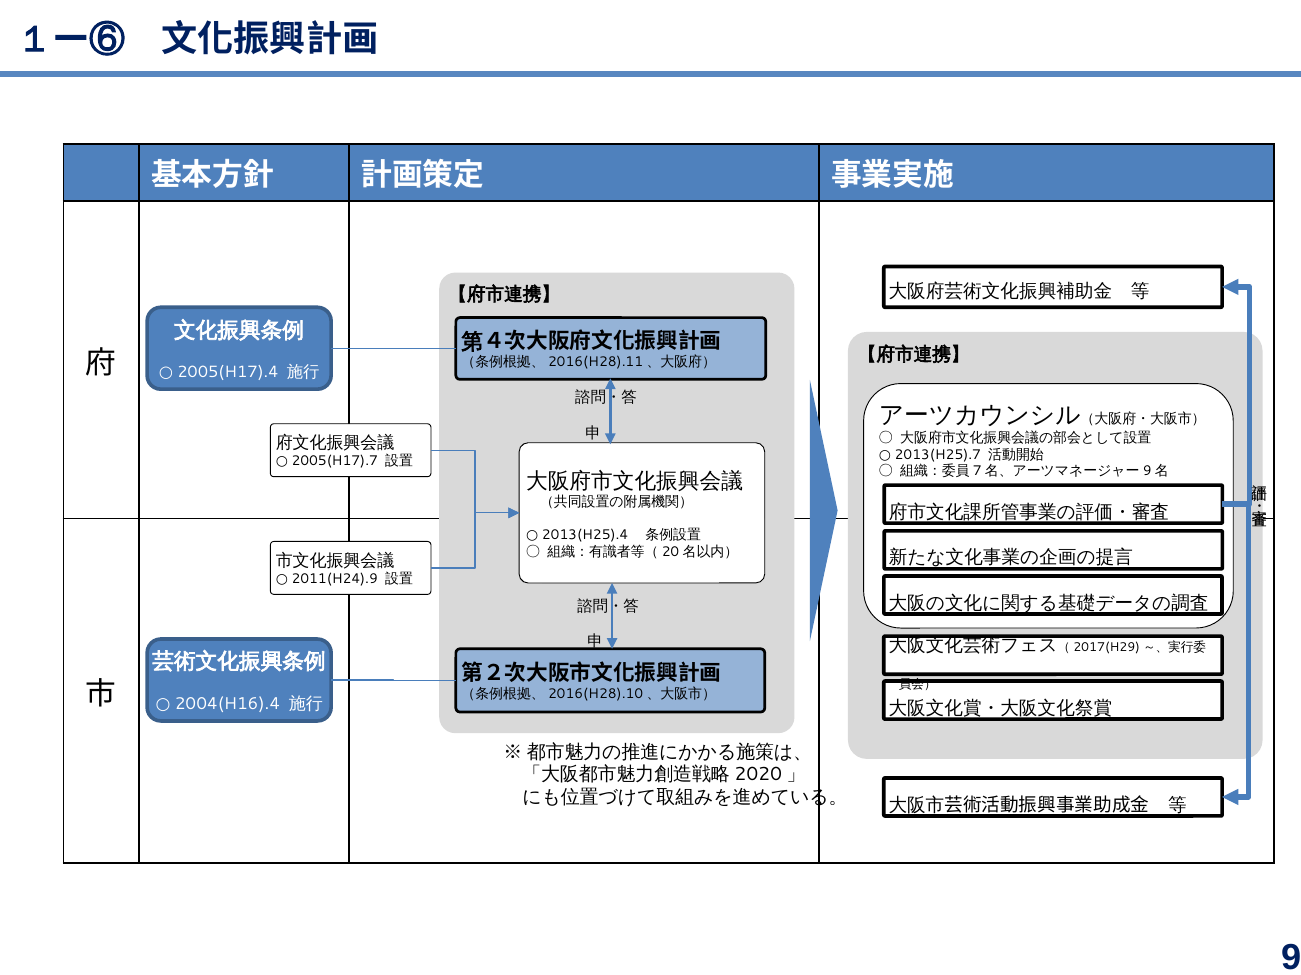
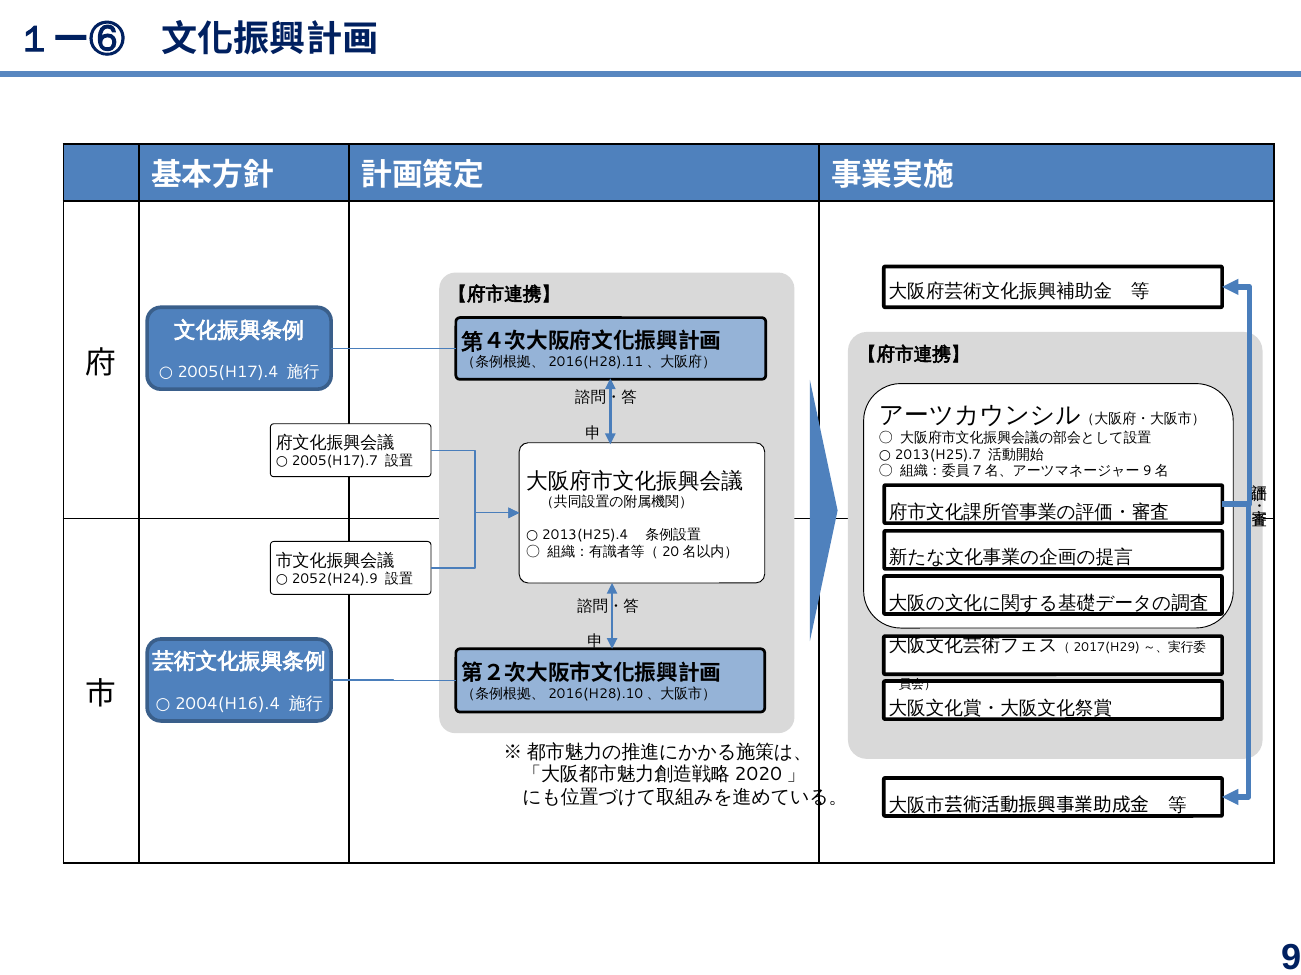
2011(H24).9: 2011(H24).9 -> 2052(H24).9
